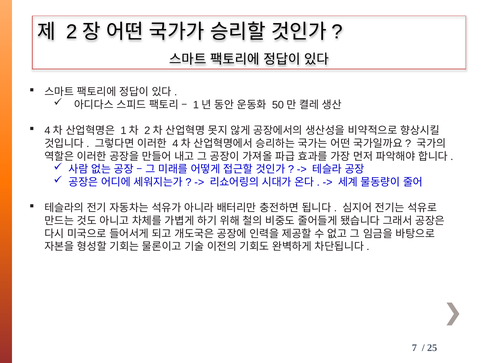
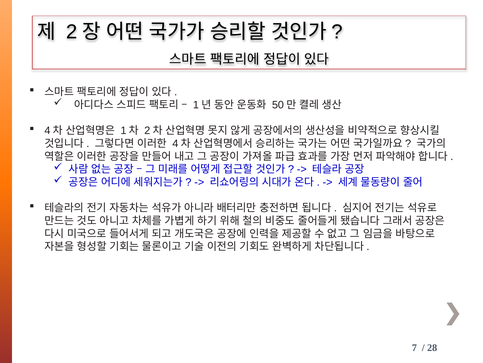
25: 25 -> 28
